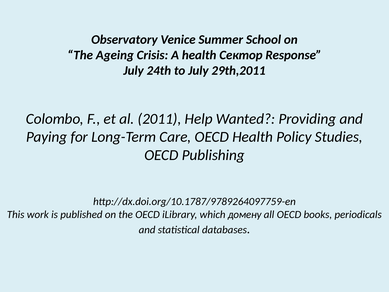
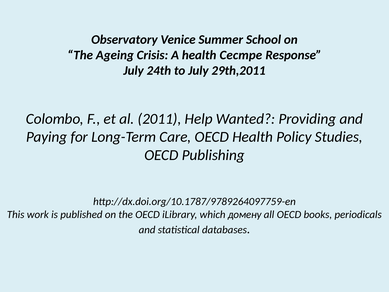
Сектор: Сектор -> Сестре
